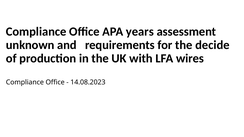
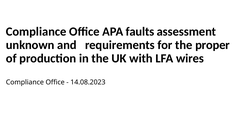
years: years -> faults
decide: decide -> proper
